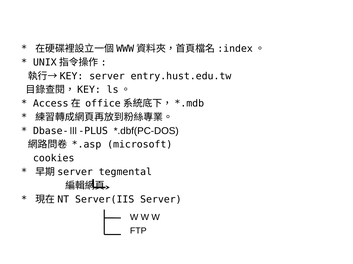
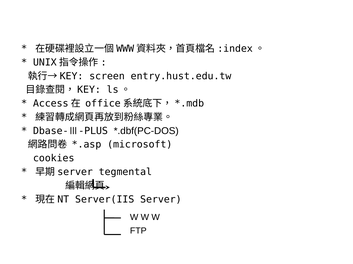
server at (107, 76): server -> screen
